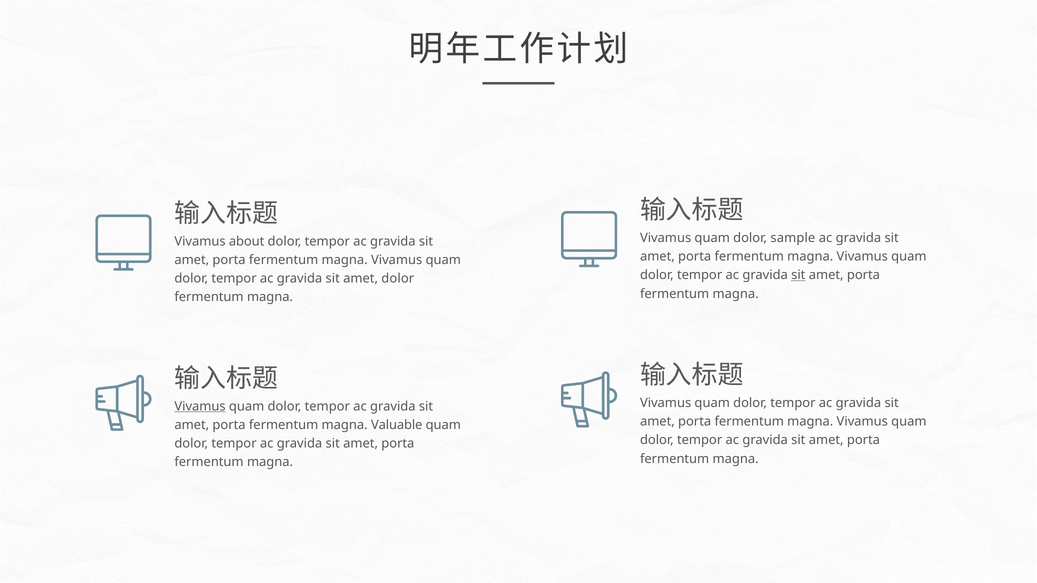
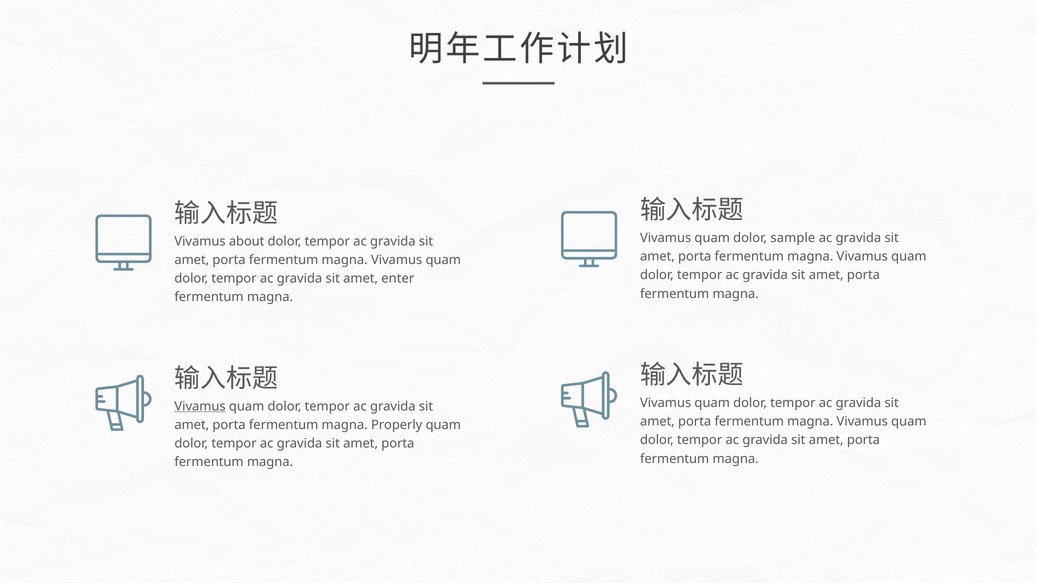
sit at (798, 275) underline: present -> none
amet dolor: dolor -> enter
Valuable: Valuable -> Properly
